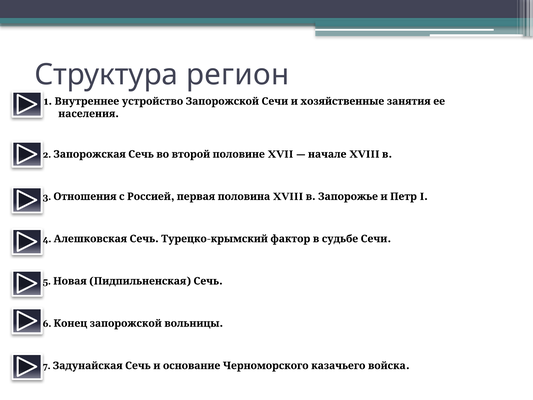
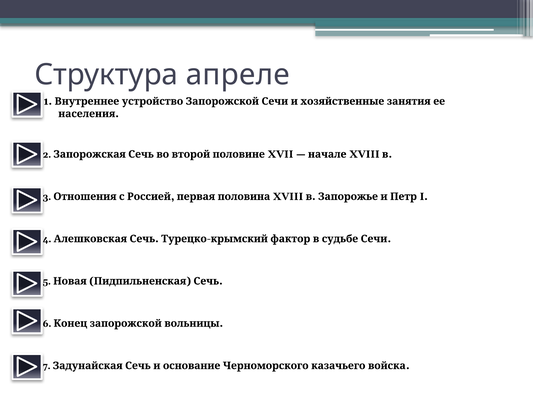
регион: регион -> апреле
